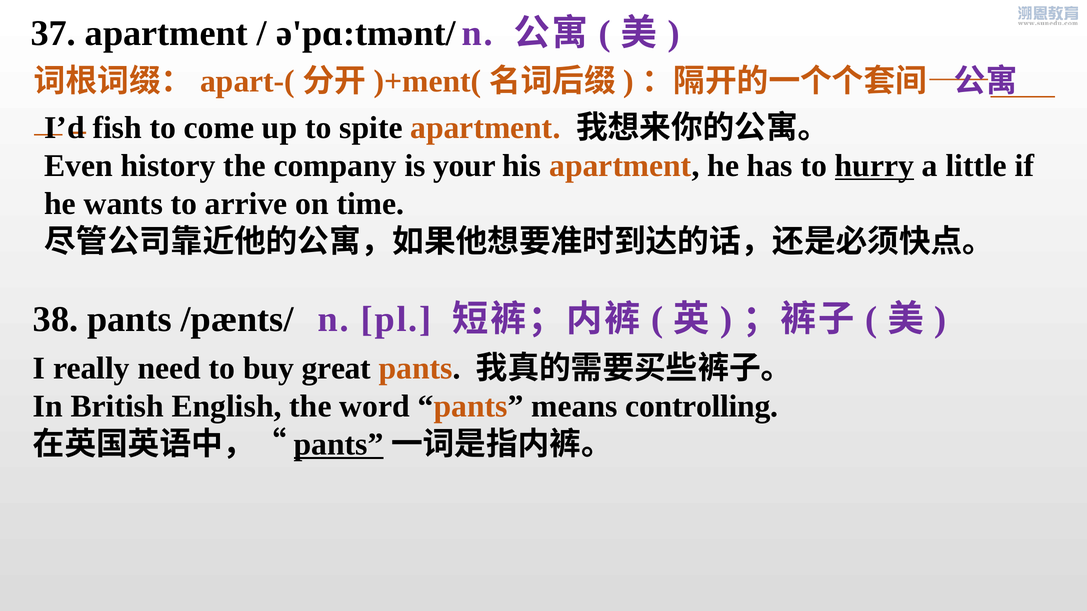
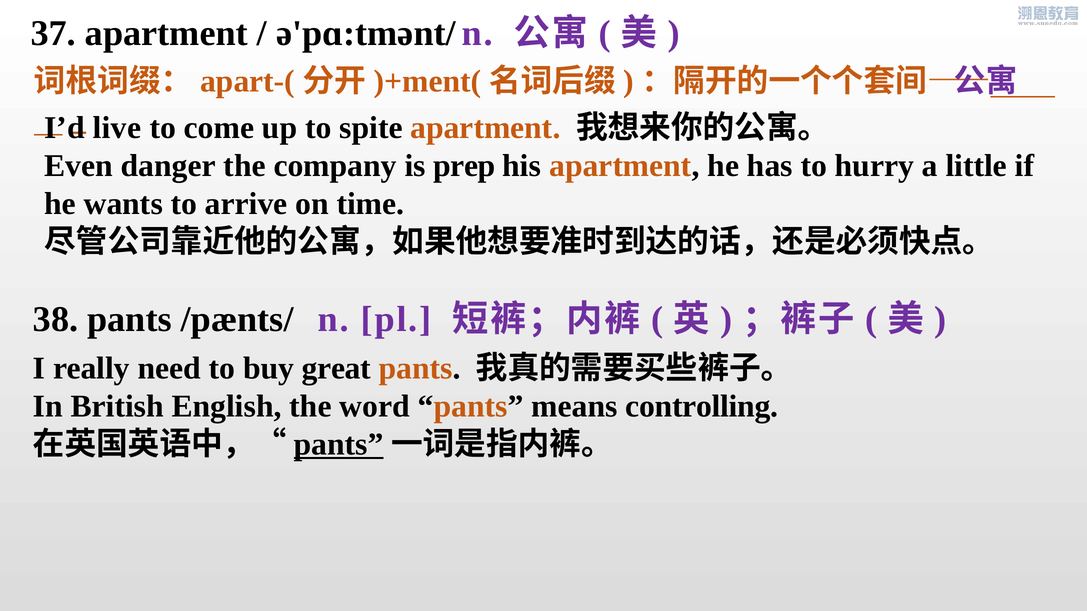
fish: fish -> live
history: history -> danger
your: your -> prep
hurry underline: present -> none
